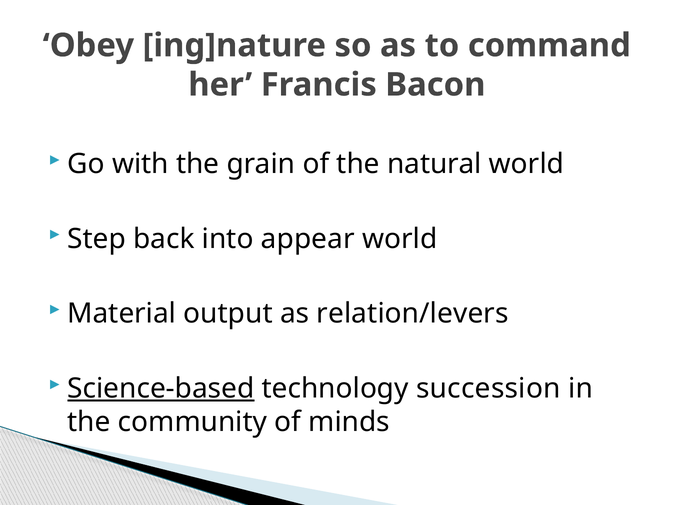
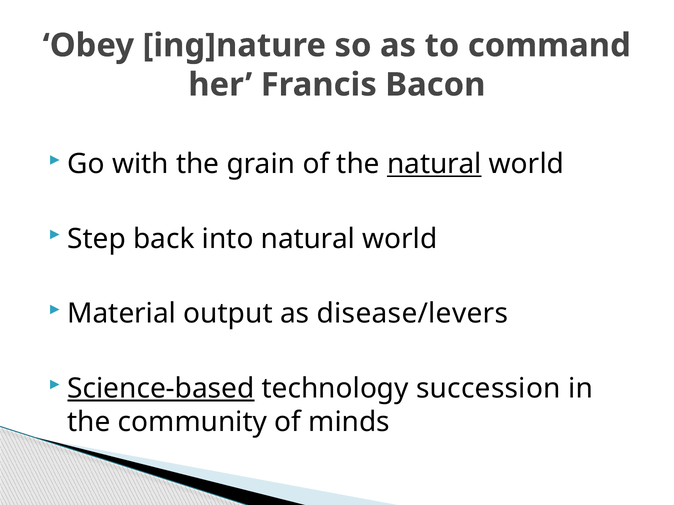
natural at (434, 164) underline: none -> present
into appear: appear -> natural
relation/levers: relation/levers -> disease/levers
